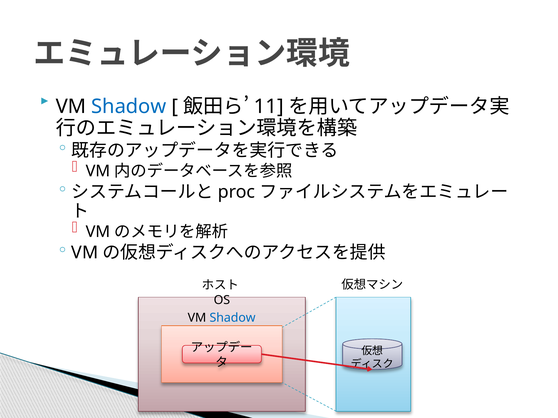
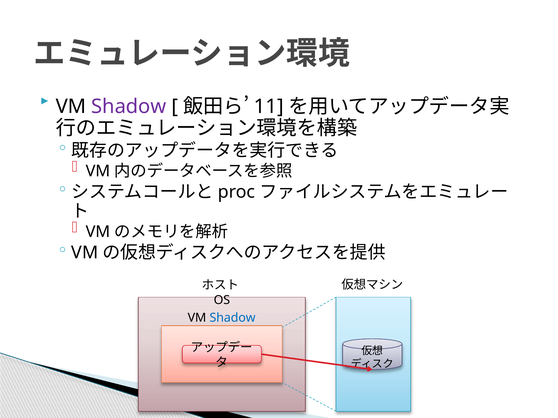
Shadow at (129, 107) colour: blue -> purple
